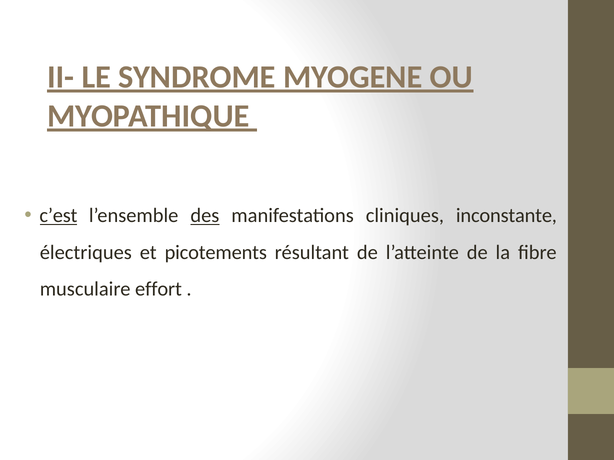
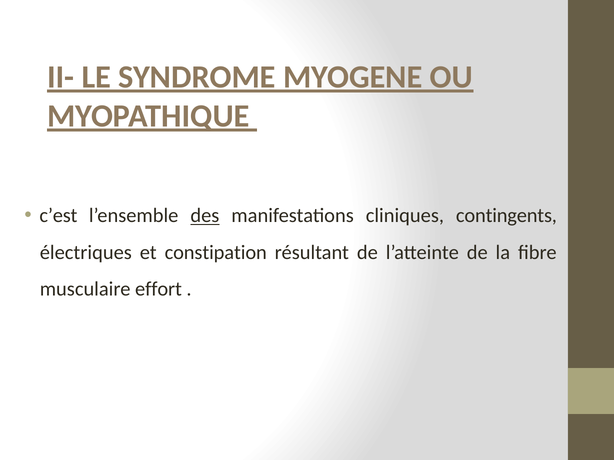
c’est underline: present -> none
inconstante: inconstante -> contingents
picotements: picotements -> constipation
